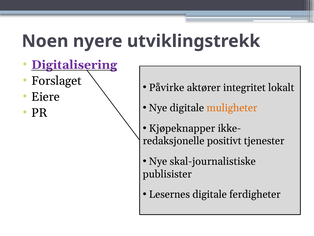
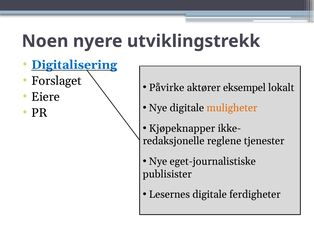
Digitalisering colour: purple -> blue
integritet: integritet -> eksempel
positivt: positivt -> reglene
skal-journalistiske: skal-journalistiske -> eget-journalistiske
